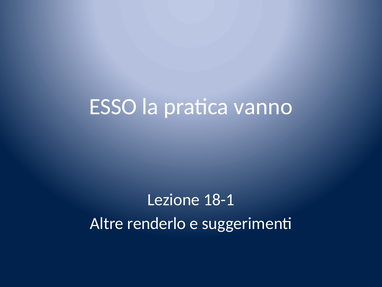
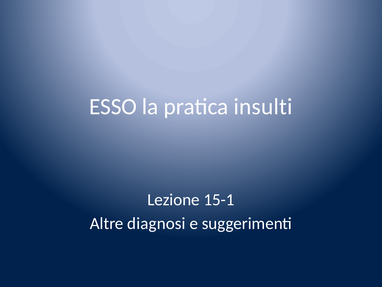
vanno: vanno -> insulti
18-1: 18-1 -> 15-1
renderlo: renderlo -> diagnosi
